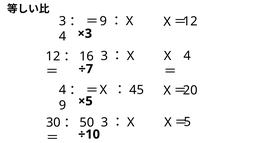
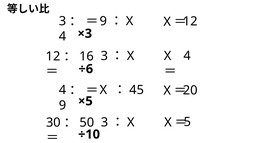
÷7: ÷7 -> ÷6
